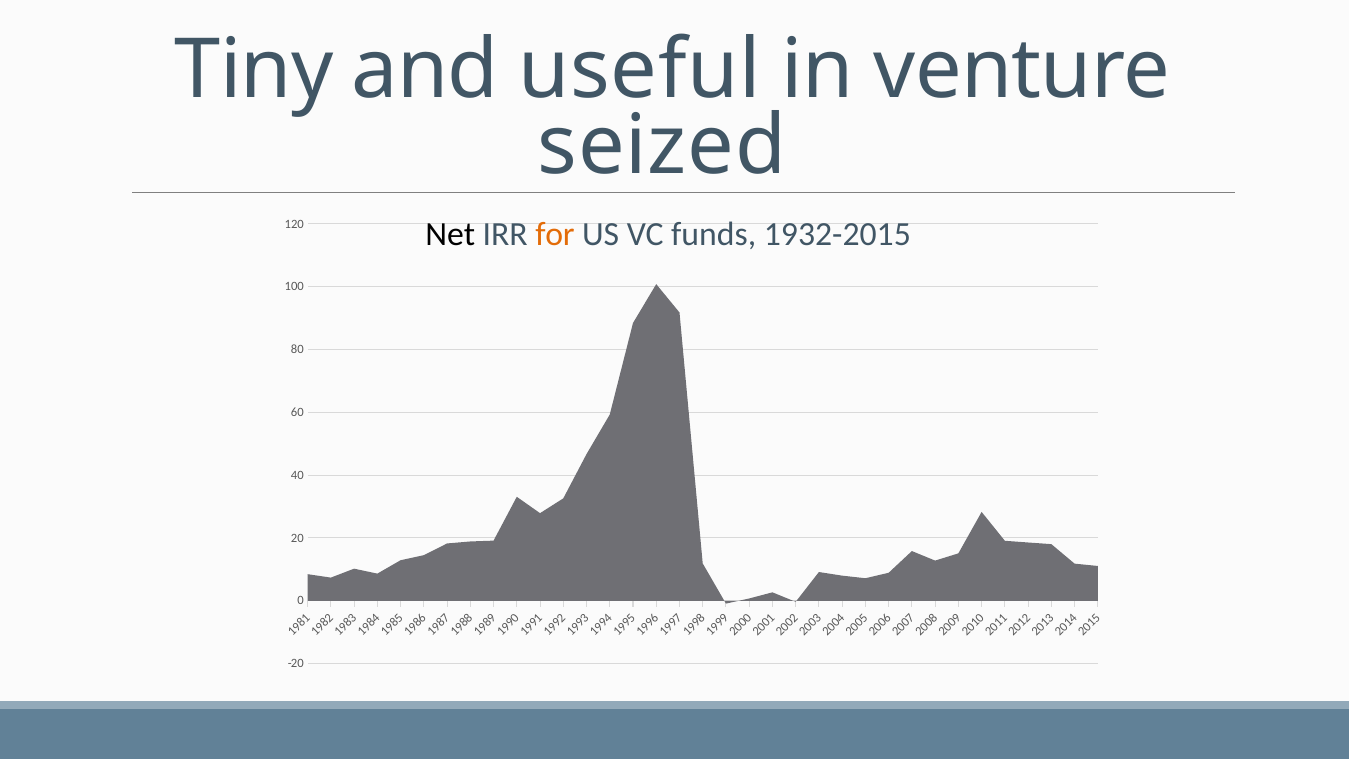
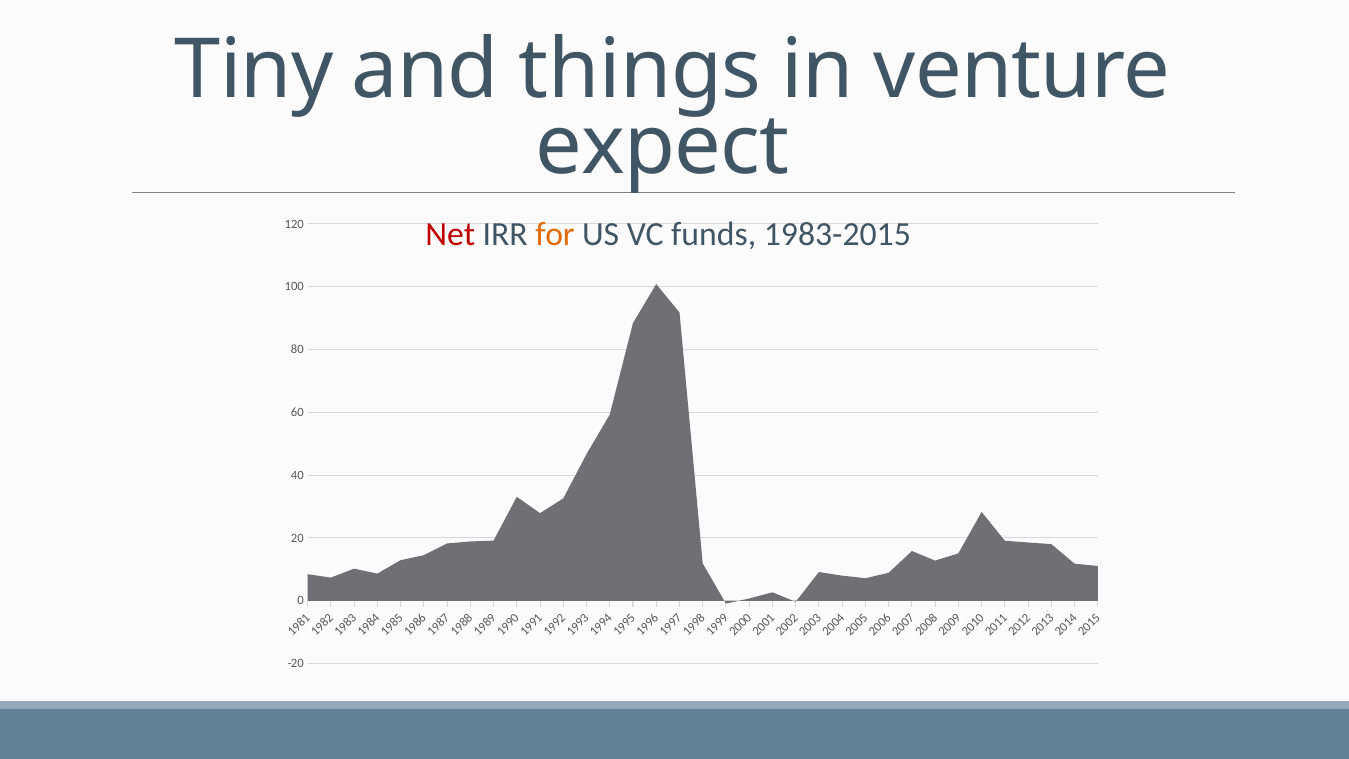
useful: useful -> things
seized: seized -> expect
Net colour: black -> red
1932-2015: 1932-2015 -> 1983-2015
